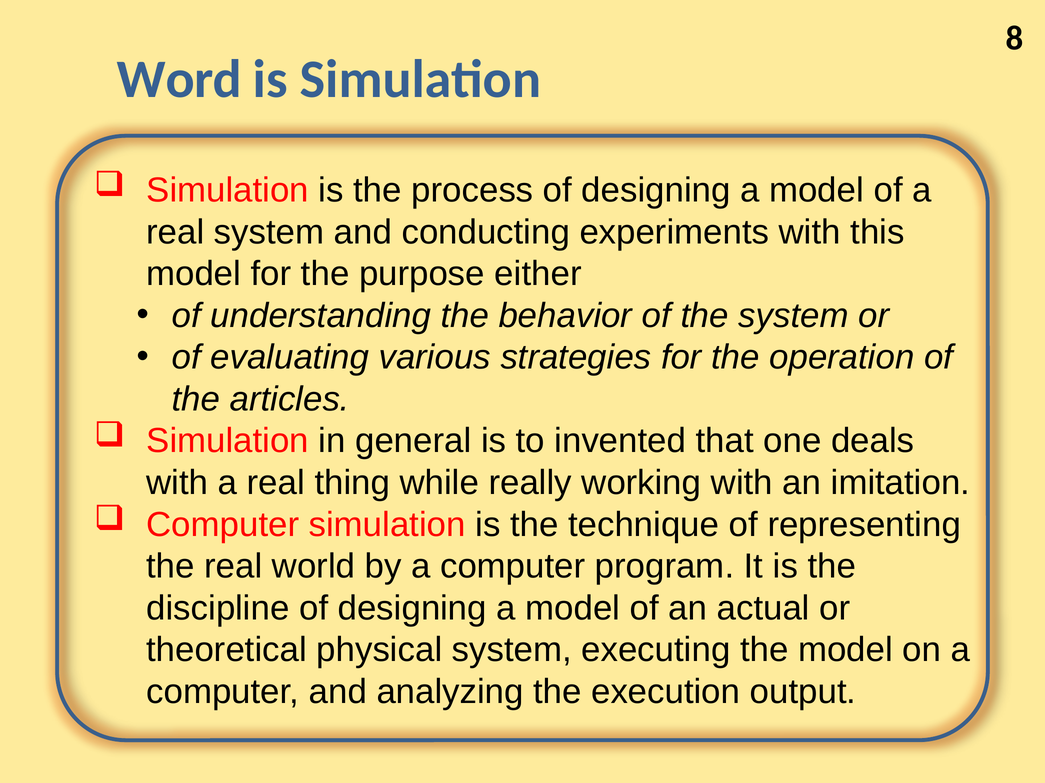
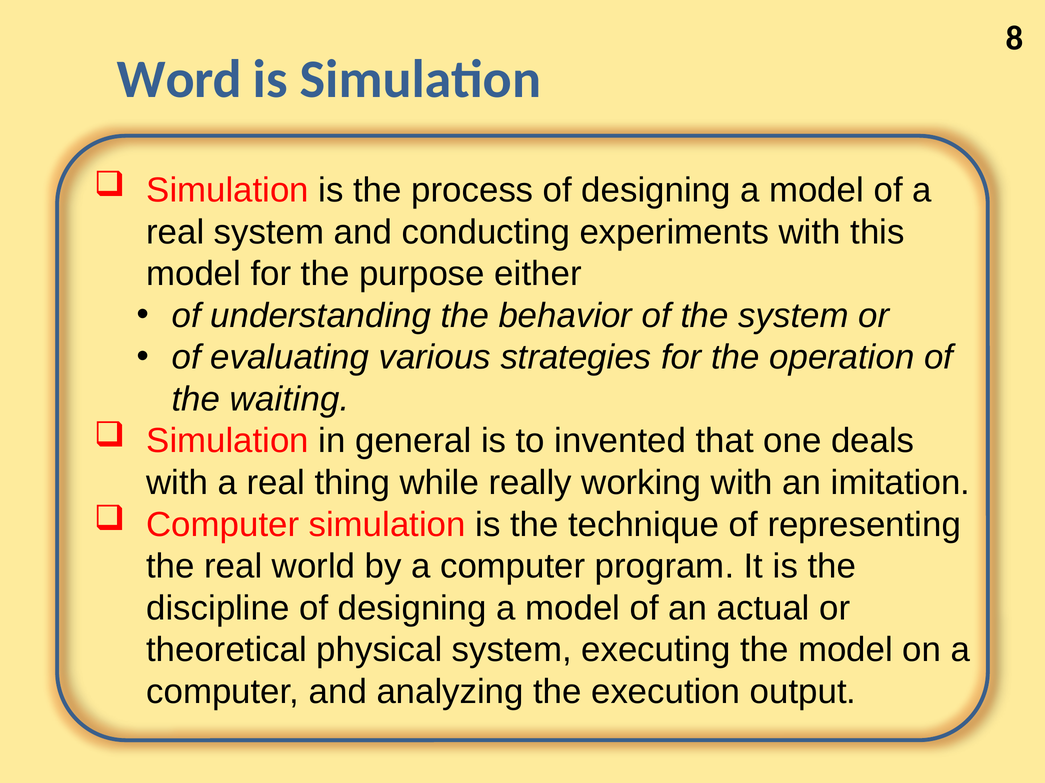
articles: articles -> waiting
